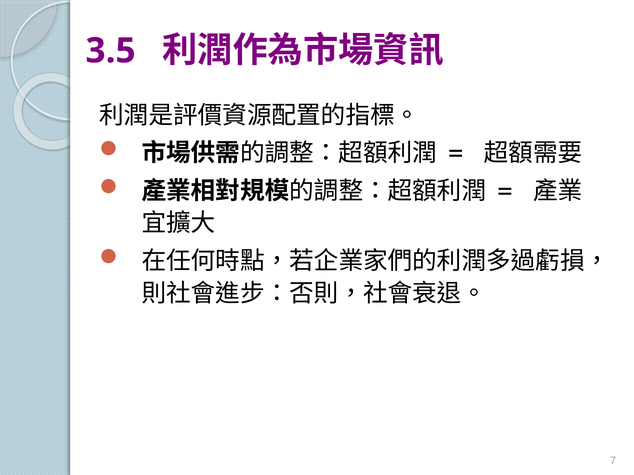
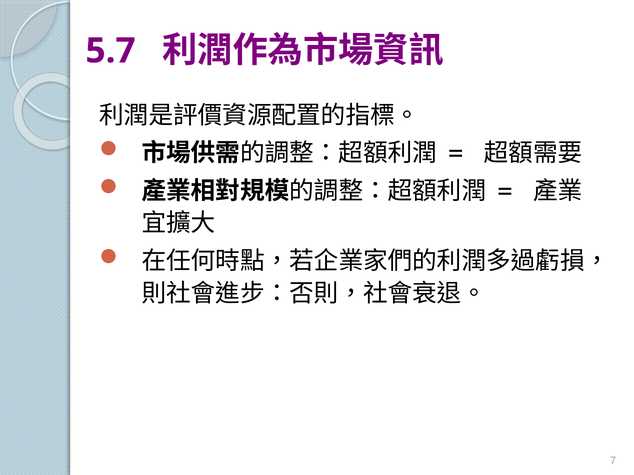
3.5: 3.5 -> 5.7
